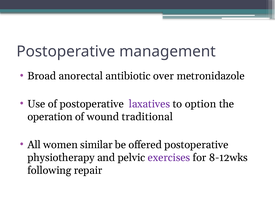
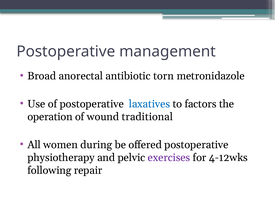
over: over -> torn
laxatives colour: purple -> blue
option: option -> factors
similar: similar -> during
8-12wks: 8-12wks -> 4-12wks
